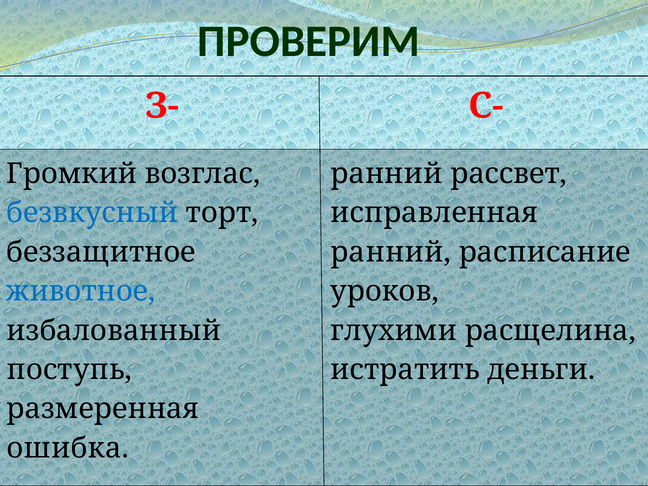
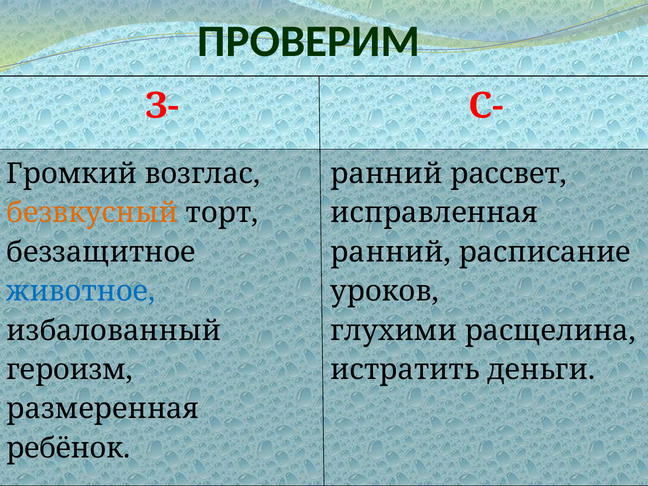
безвкусный colour: blue -> orange
поступь: поступь -> героизм
ошибка: ошибка -> ребёнок
